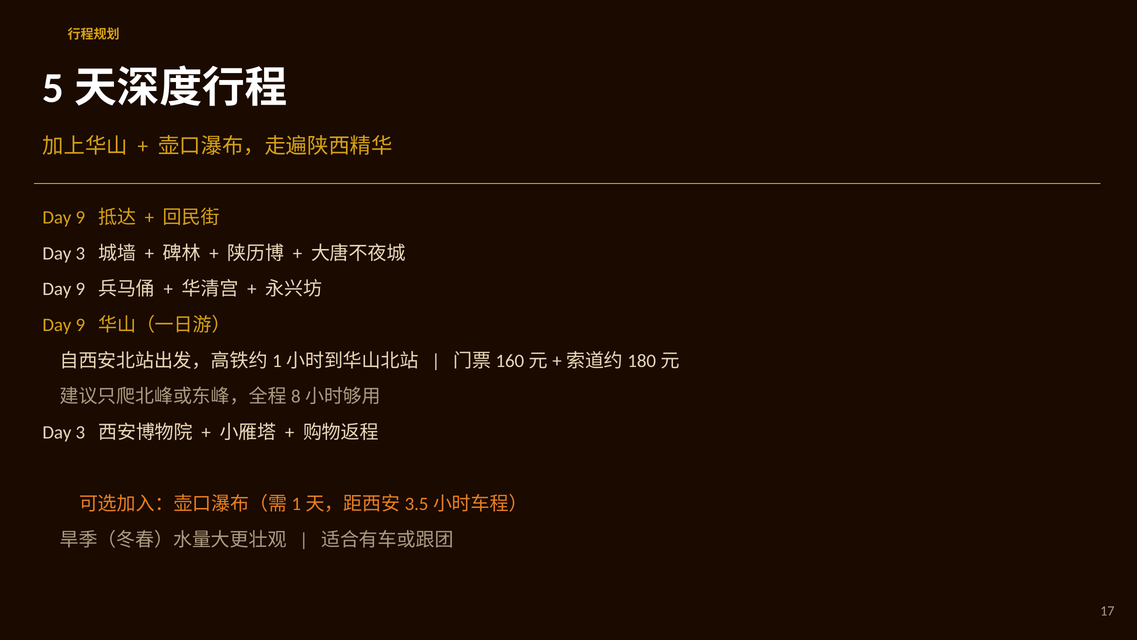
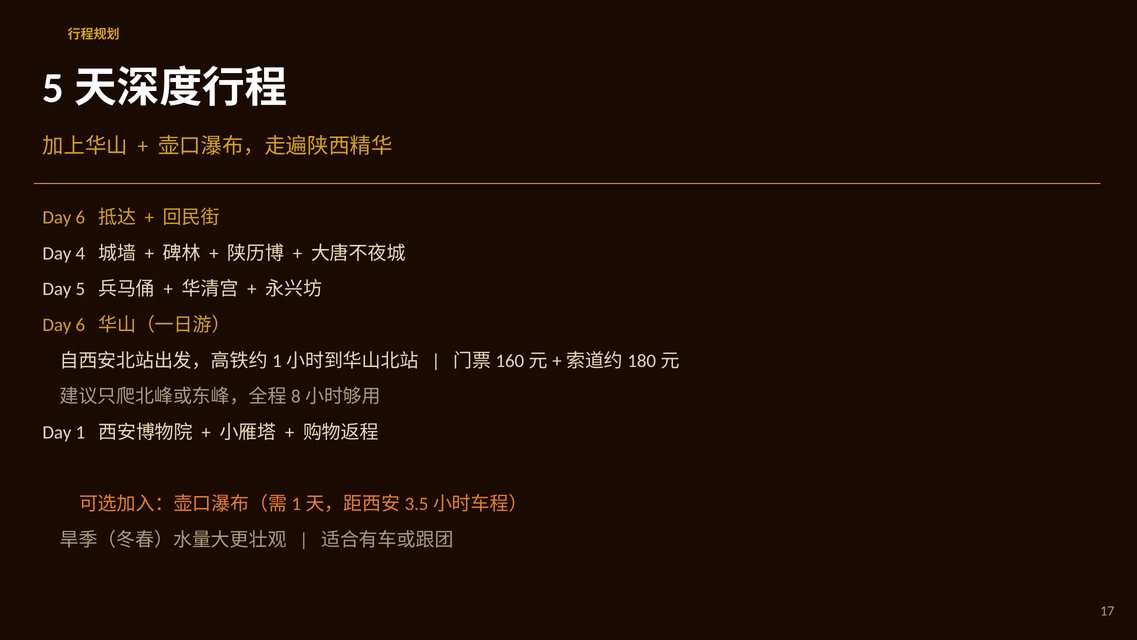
9 at (80, 217): 9 -> 6
3 at (80, 253): 3 -> 4
9 at (80, 289): 9 -> 5
9 at (80, 325): 9 -> 6
3 at (80, 432): 3 -> 1
